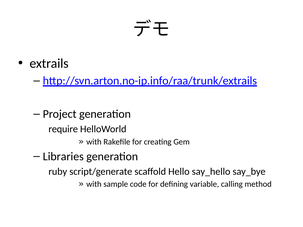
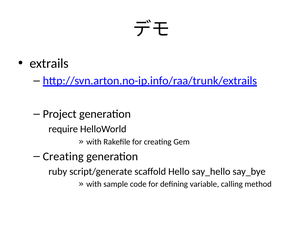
Libraries at (63, 157): Libraries -> Creating
